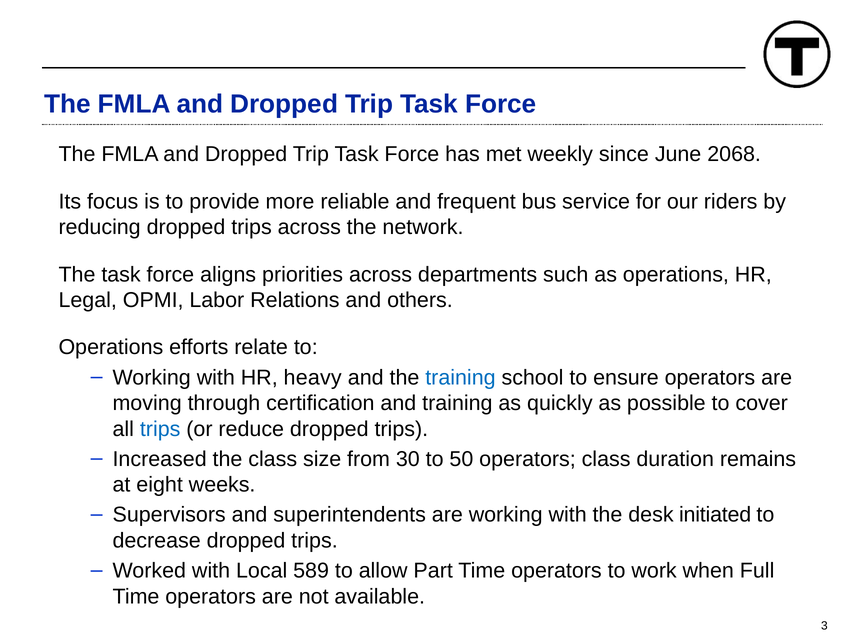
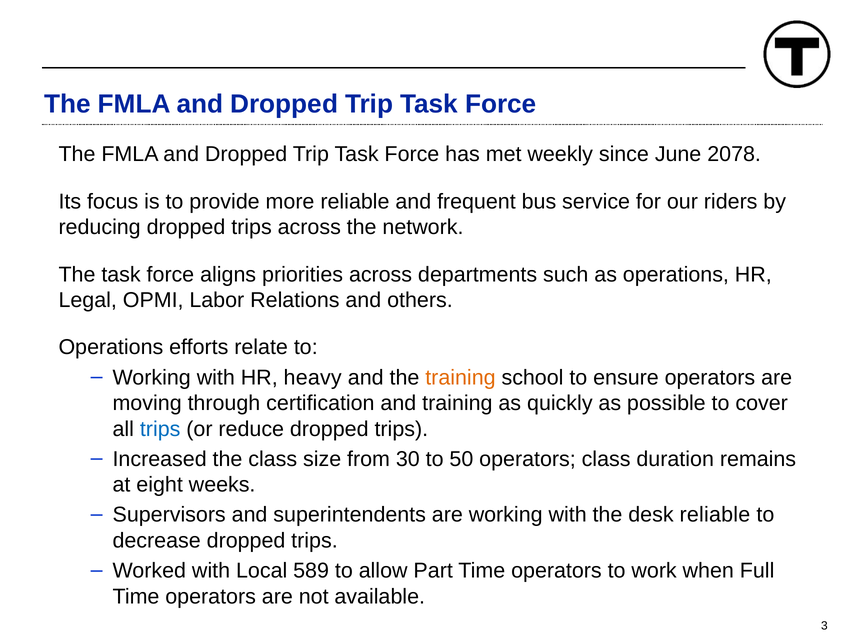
2068: 2068 -> 2078
training at (460, 377) colour: blue -> orange
desk initiated: initiated -> reliable
